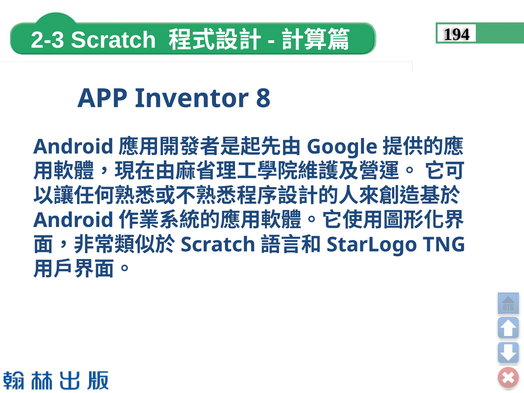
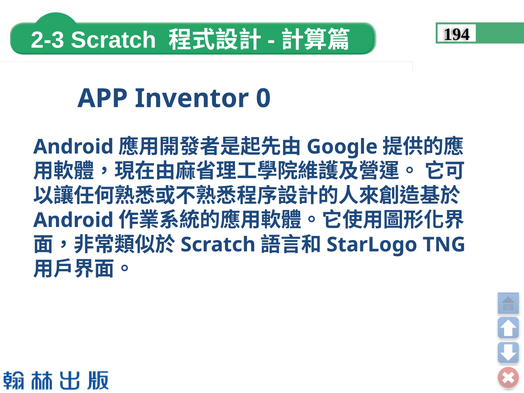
8: 8 -> 0
